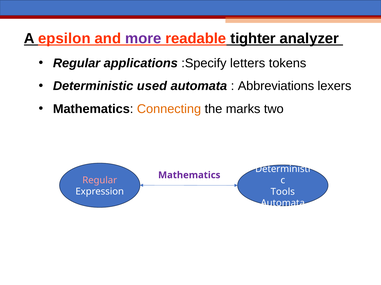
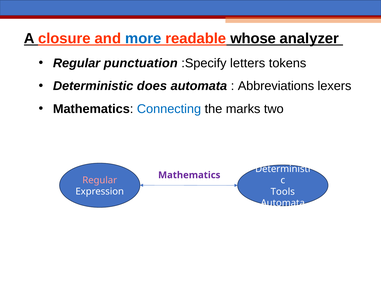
epsilon: epsilon -> closure
more colour: purple -> blue
tighter: tighter -> whose
applications: applications -> punctuation
used: used -> does
Connecting colour: orange -> blue
